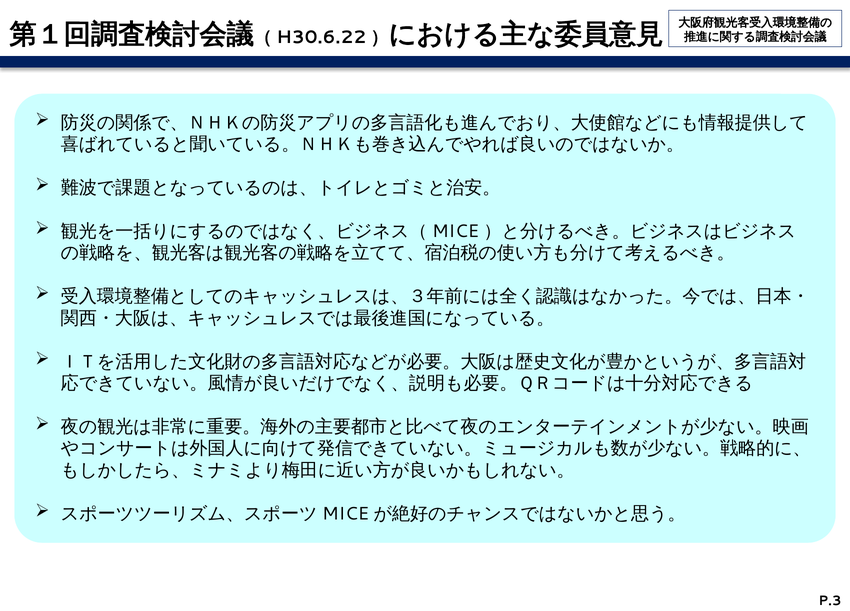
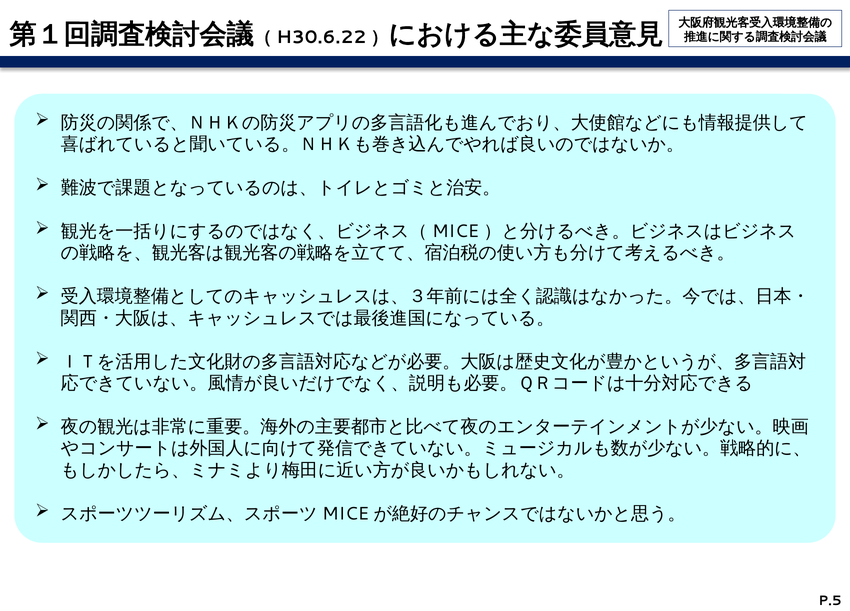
P.3: P.3 -> P.5
